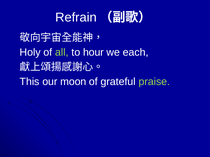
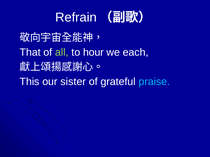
Holy: Holy -> That
moon: moon -> sister
praise colour: light green -> light blue
